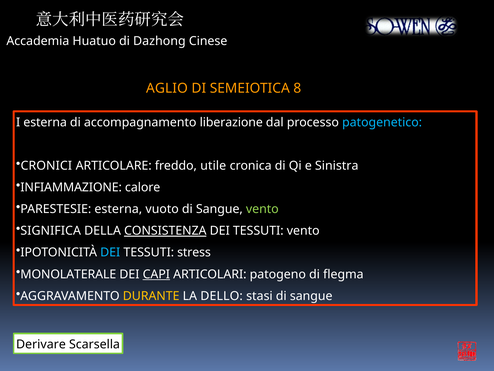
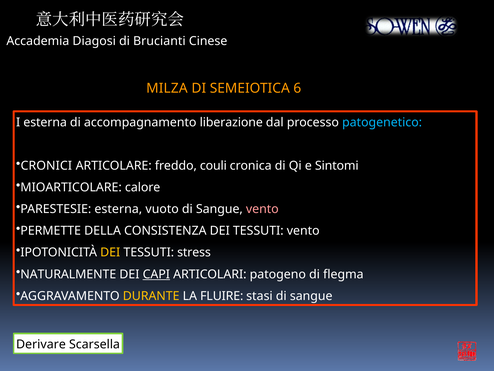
Huatuo: Huatuo -> Diagosi
Dazhong: Dazhong -> Brucianti
AGLIO: AGLIO -> MILZA
8: 8 -> 6
utile: utile -> couli
Sinistra: Sinistra -> Sintomi
INFIAMMAZIONE: INFIAMMAZIONE -> MIOARTICOLARE
vento at (262, 209) colour: light green -> pink
SIGNIFICA: SIGNIFICA -> PERMETTE
CONSISTENZA underline: present -> none
DEI at (110, 252) colour: light blue -> yellow
MONOLATERALE: MONOLATERALE -> NATURALMENTE
DELLO: DELLO -> FLUIRE
